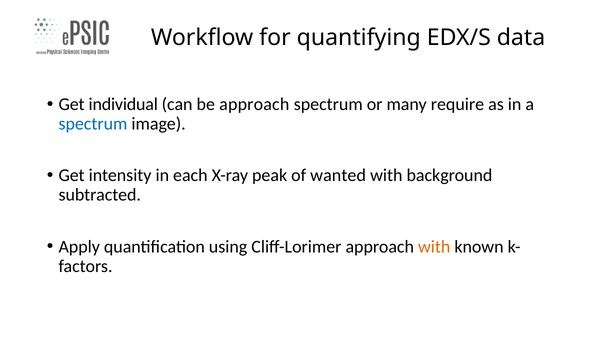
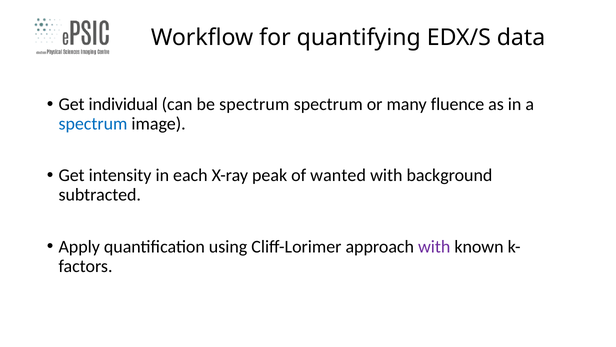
be approach: approach -> spectrum
require: require -> fluence
with at (434, 246) colour: orange -> purple
